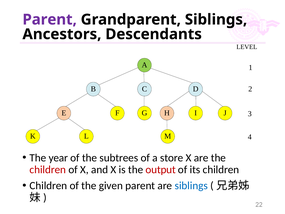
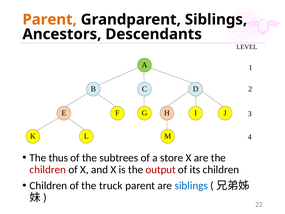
Parent at (50, 20) colour: purple -> orange
year: year -> thus
given: given -> truck
